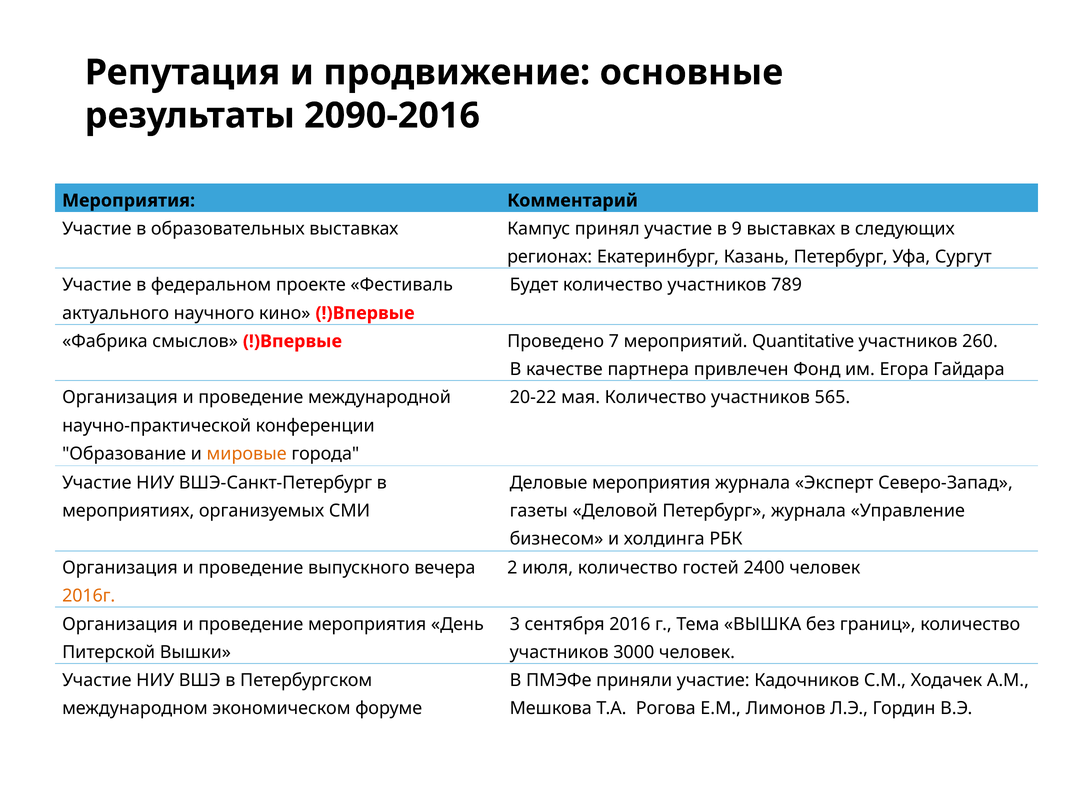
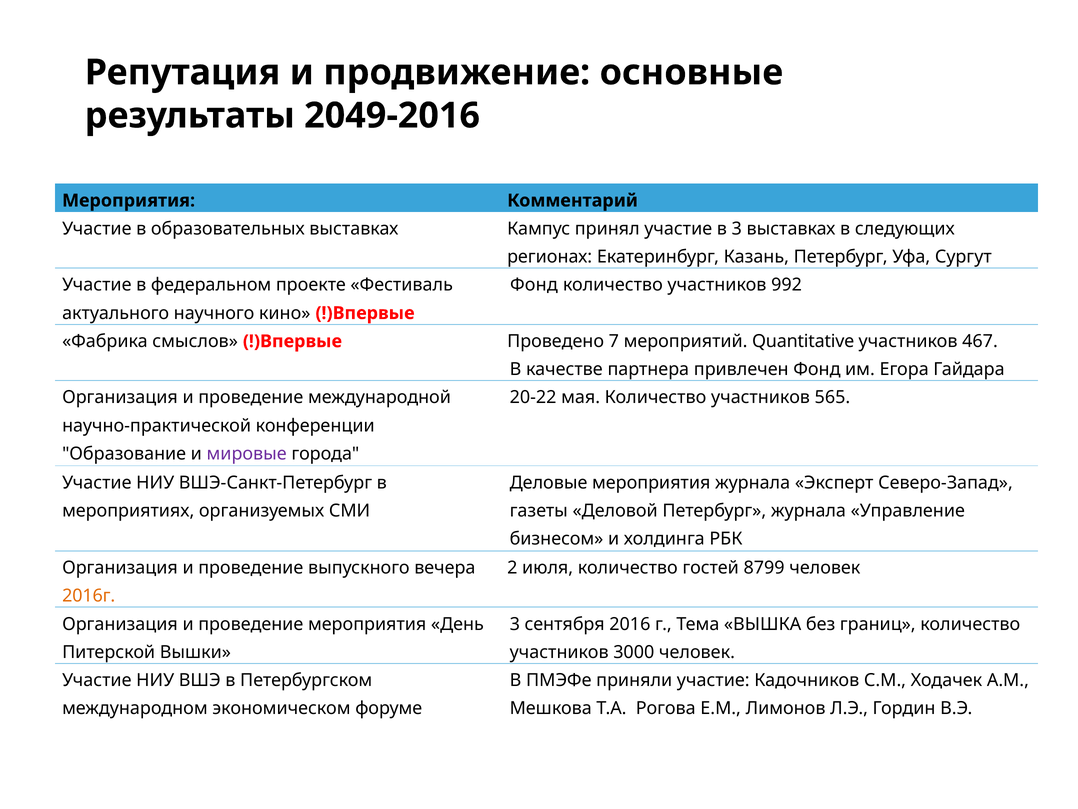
2090-2016: 2090-2016 -> 2049-2016
в 9: 9 -> 3
Будет at (534, 285): Будет -> Фонд
789: 789 -> 992
260: 260 -> 467
мировые colour: orange -> purple
2400: 2400 -> 8799
